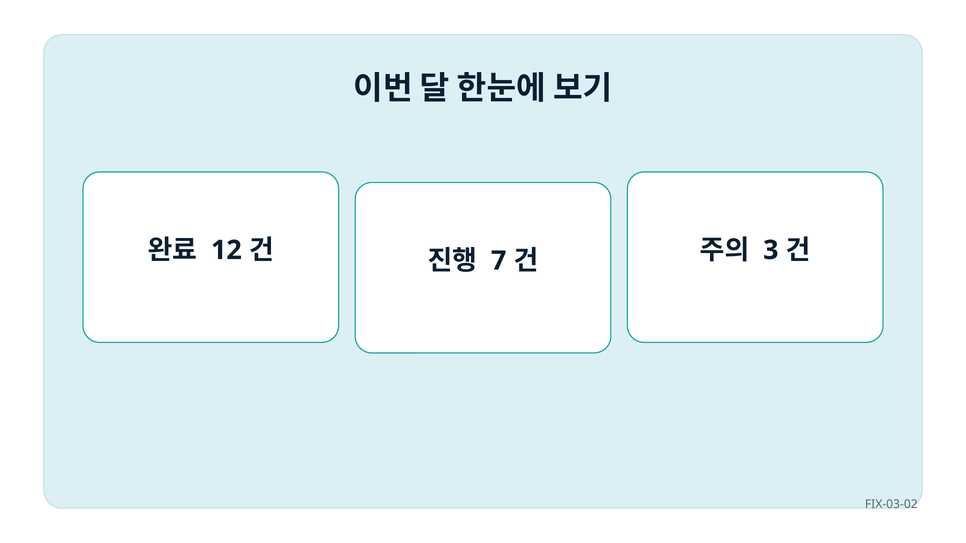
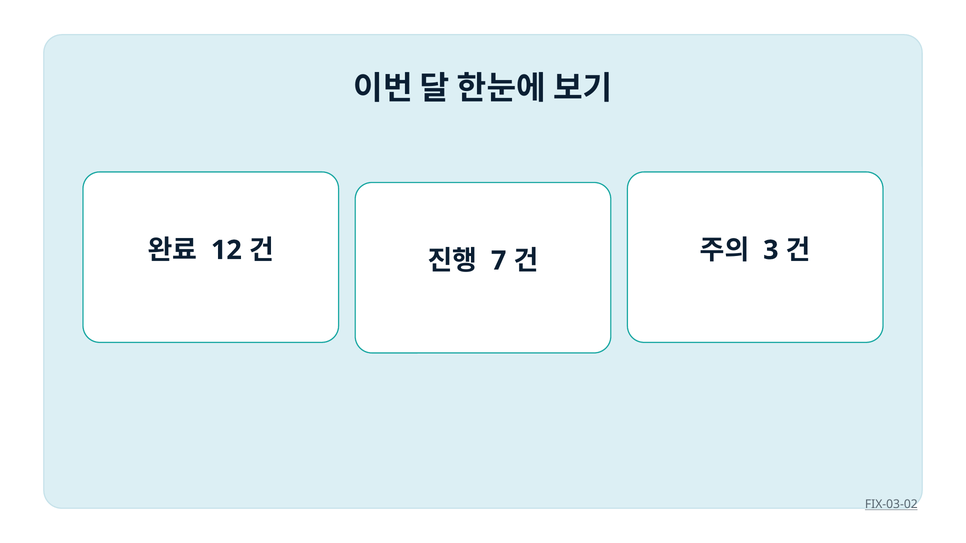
FIX-03-02 underline: none -> present
